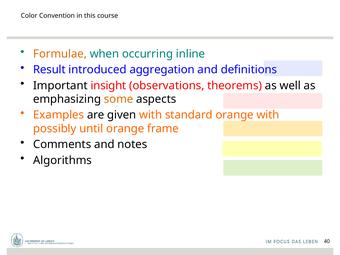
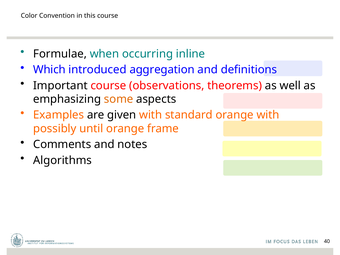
Formulae colour: orange -> black
Result: Result -> Which
Important insight: insight -> course
